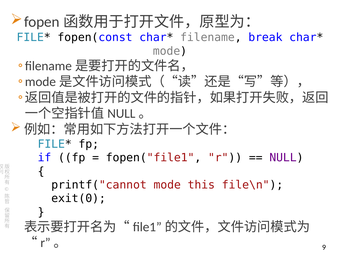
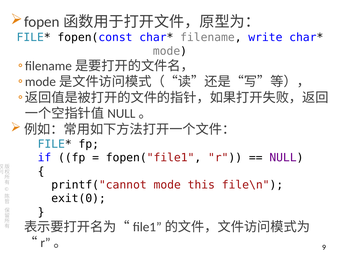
break: break -> write
